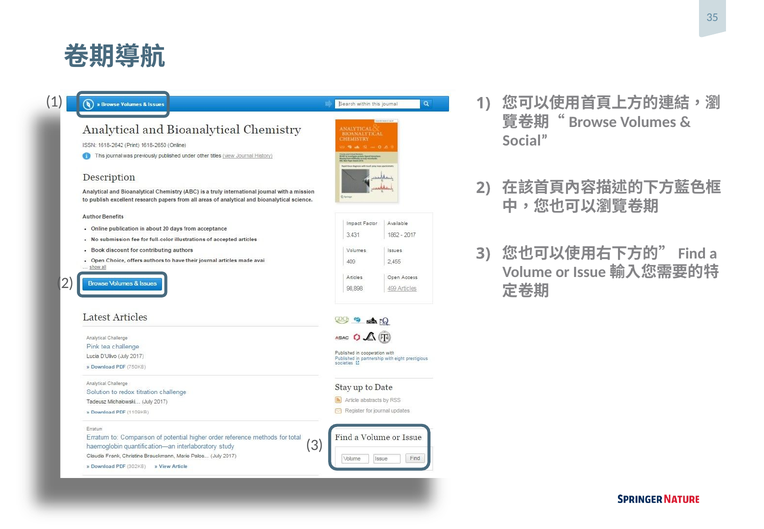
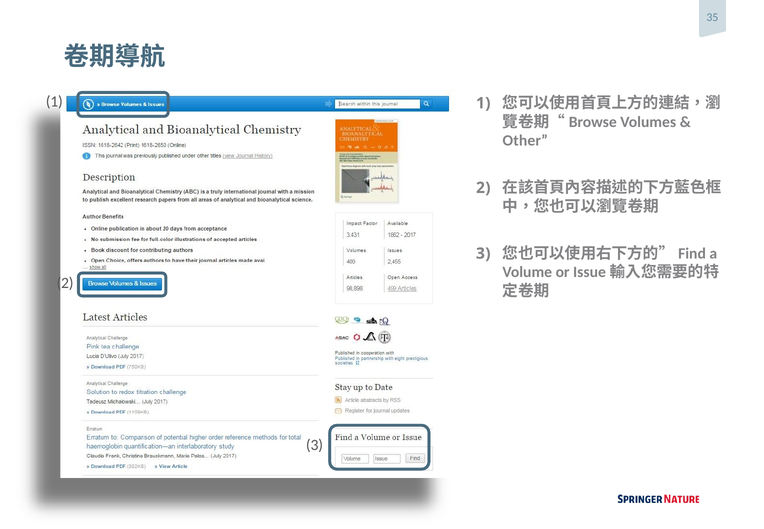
Social: Social -> Other
